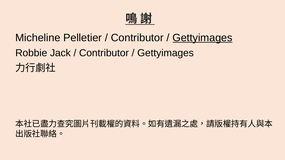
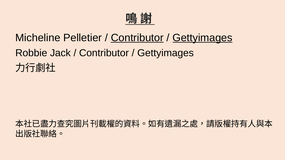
Contributor at (137, 38) underline: none -> present
